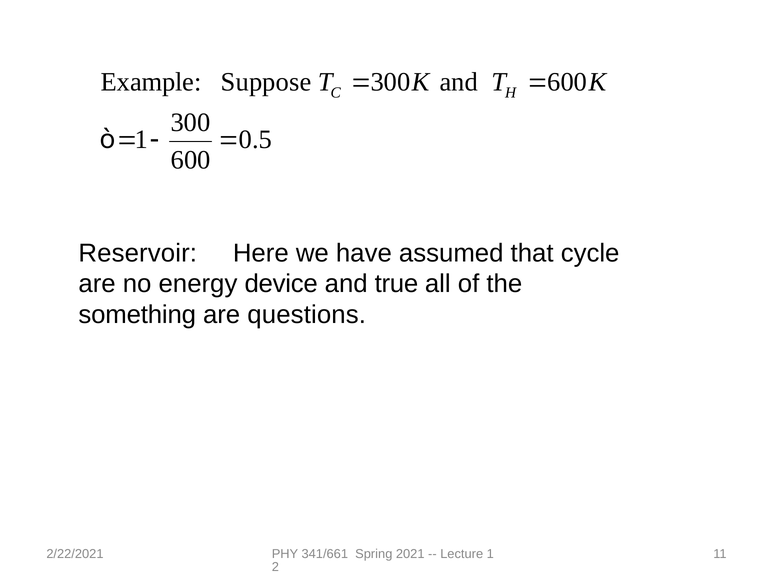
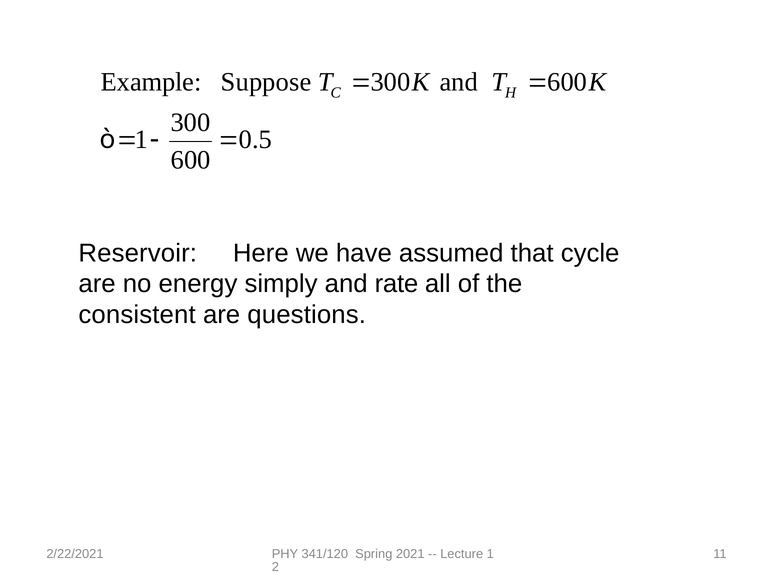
device: device -> simply
true: true -> rate
something: something -> consistent
341/661: 341/661 -> 341/120
